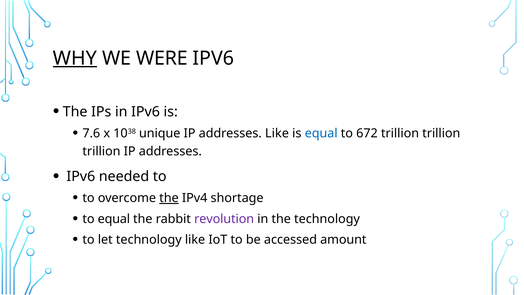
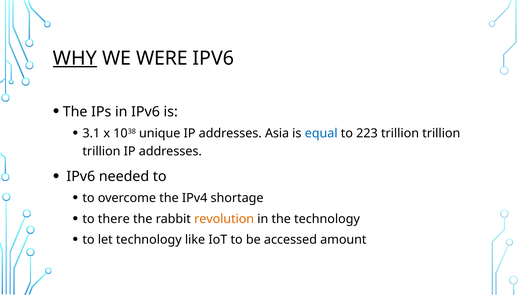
7.6: 7.6 -> 3.1
addresses Like: Like -> Asia
672: 672 -> 223
the at (169, 198) underline: present -> none
to equal: equal -> there
revolution colour: purple -> orange
